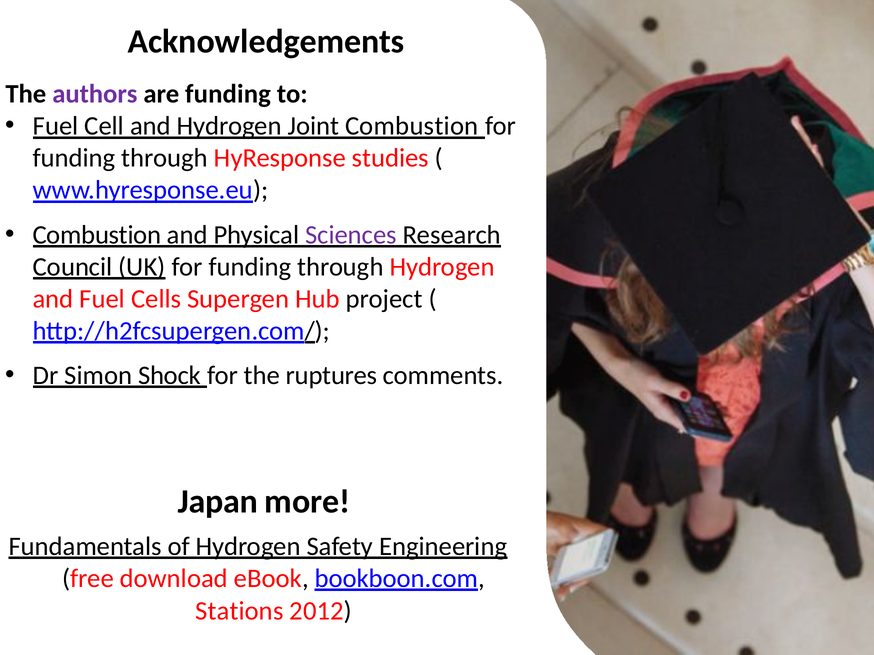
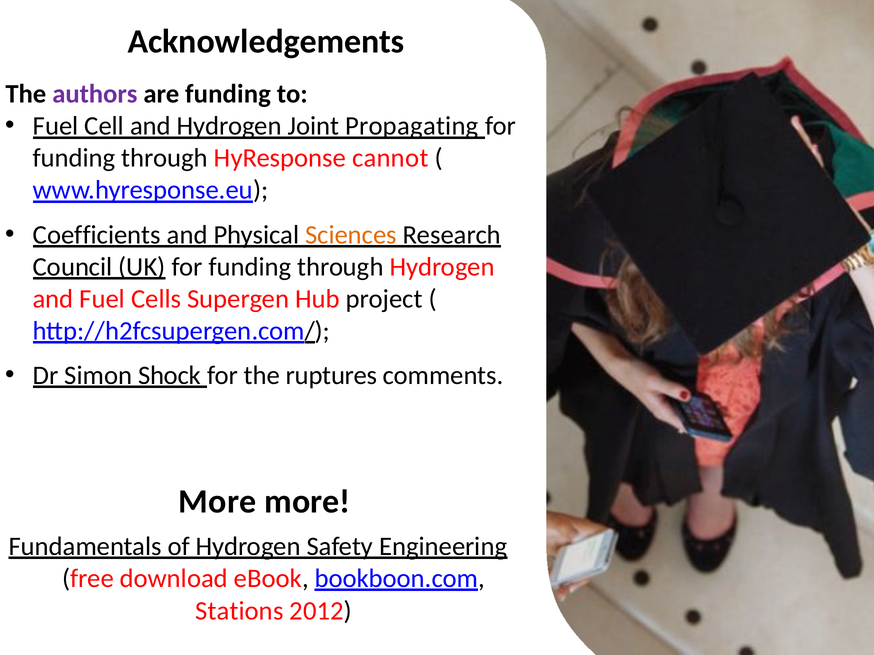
Joint Combustion: Combustion -> Propagating
studies: studies -> cannot
Combustion at (97, 235): Combustion -> Coefficients
Sciences colour: purple -> orange
Japan at (218, 502): Japan -> More
